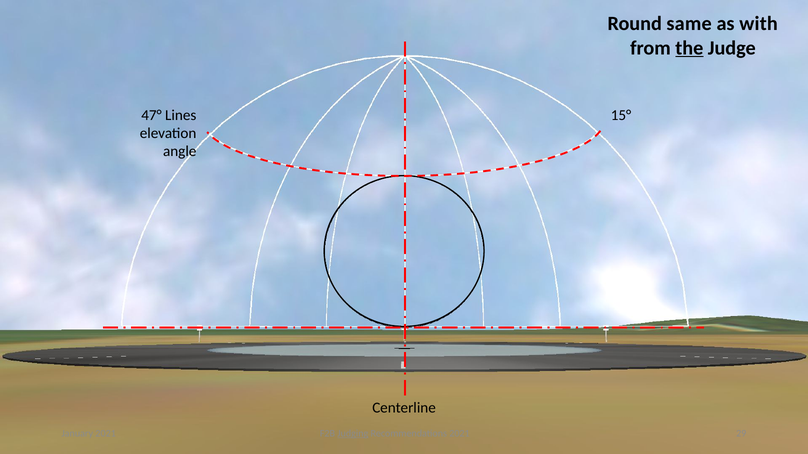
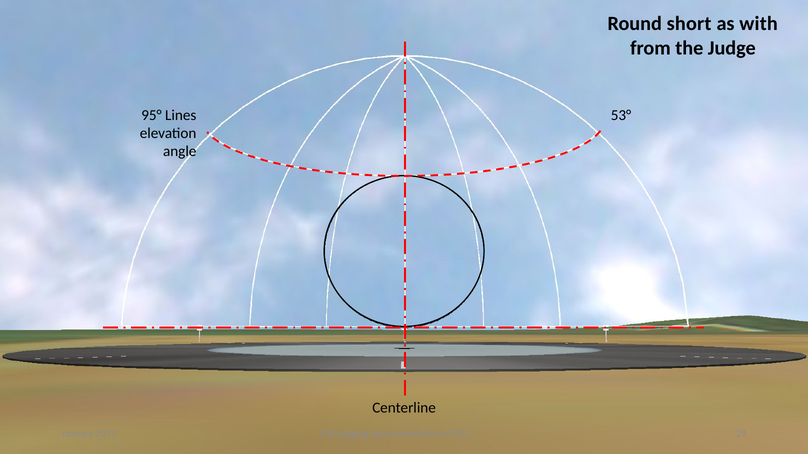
same: same -> short
the underline: present -> none
47°: 47° -> 95°
15°: 15° -> 53°
